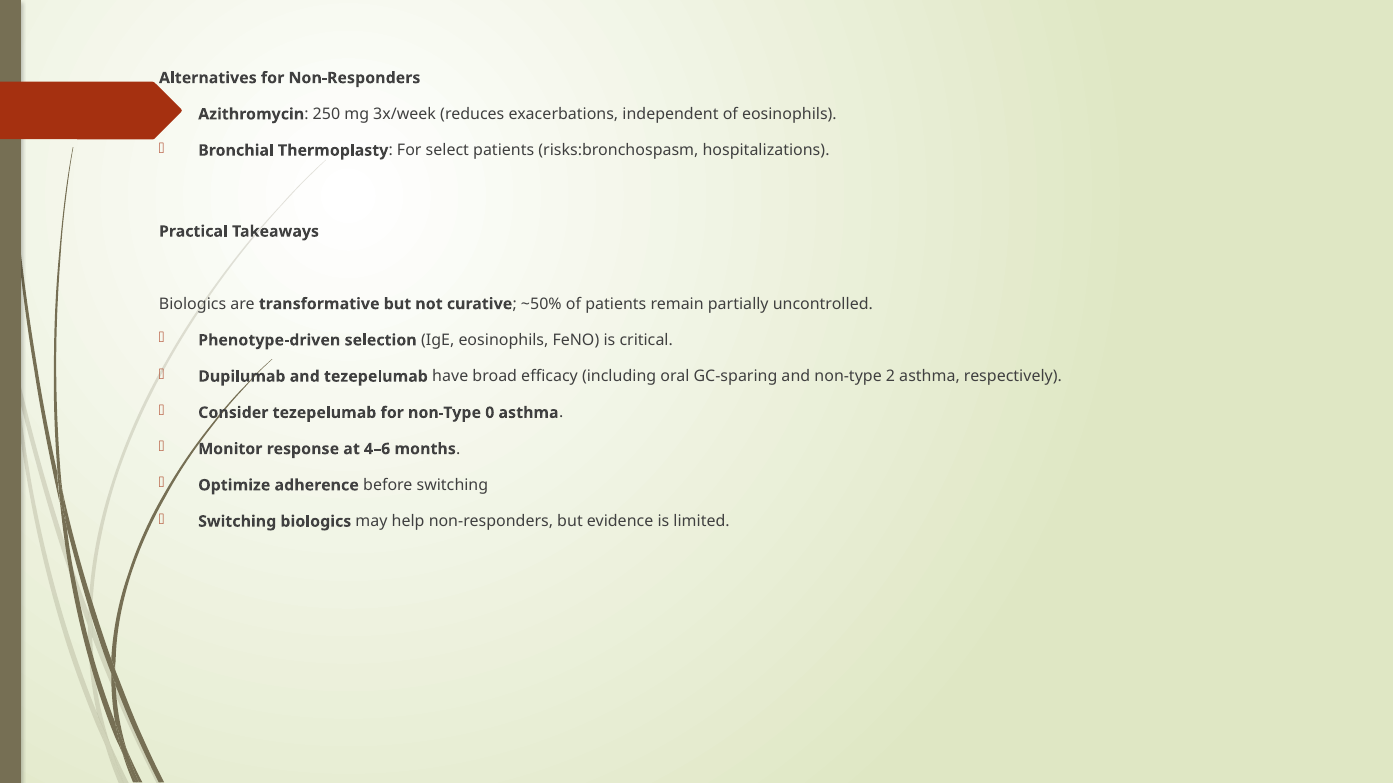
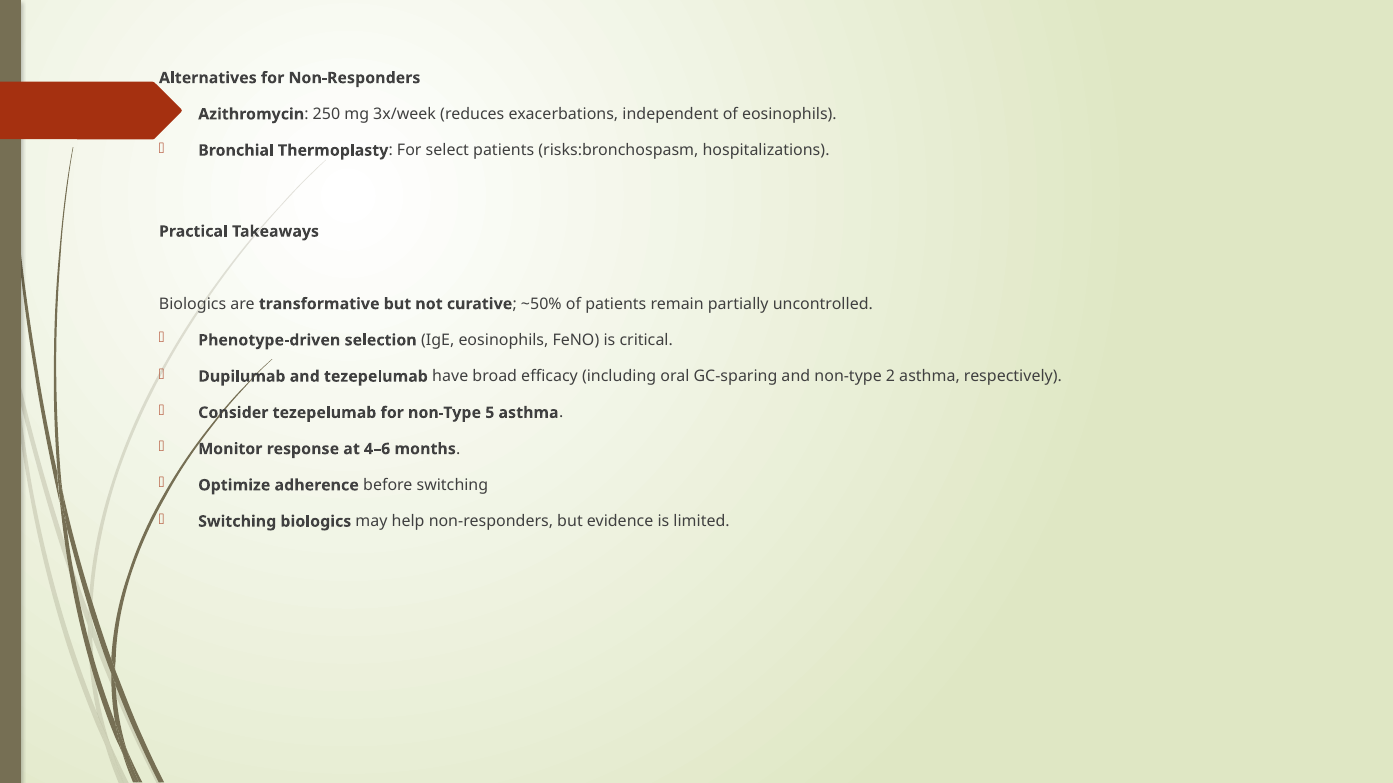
0: 0 -> 5
